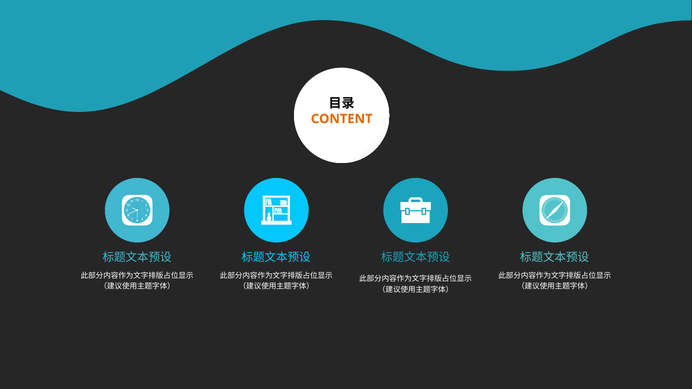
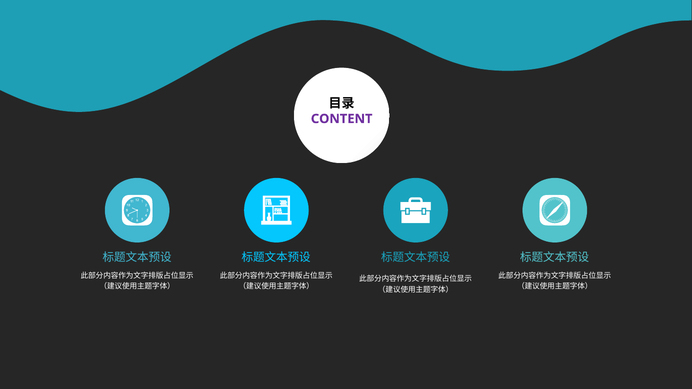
CONTENT colour: orange -> purple
